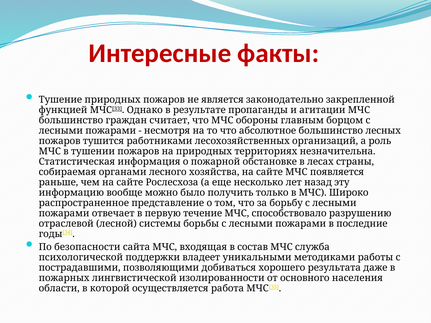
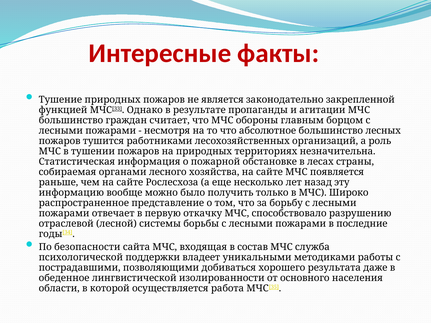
течение: течение -> откачку
пожарных: пожарных -> обеденное
